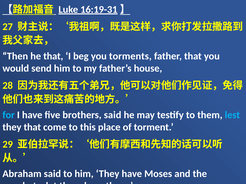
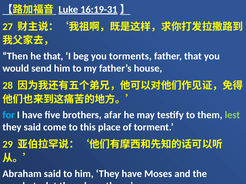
brothers said: said -> afar
lest colour: light blue -> light green
they that: that -> said
